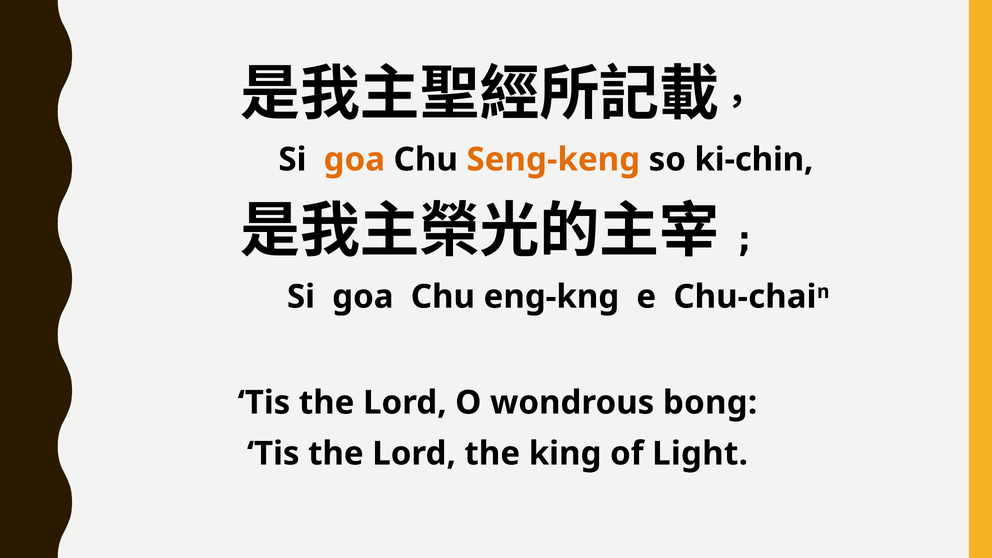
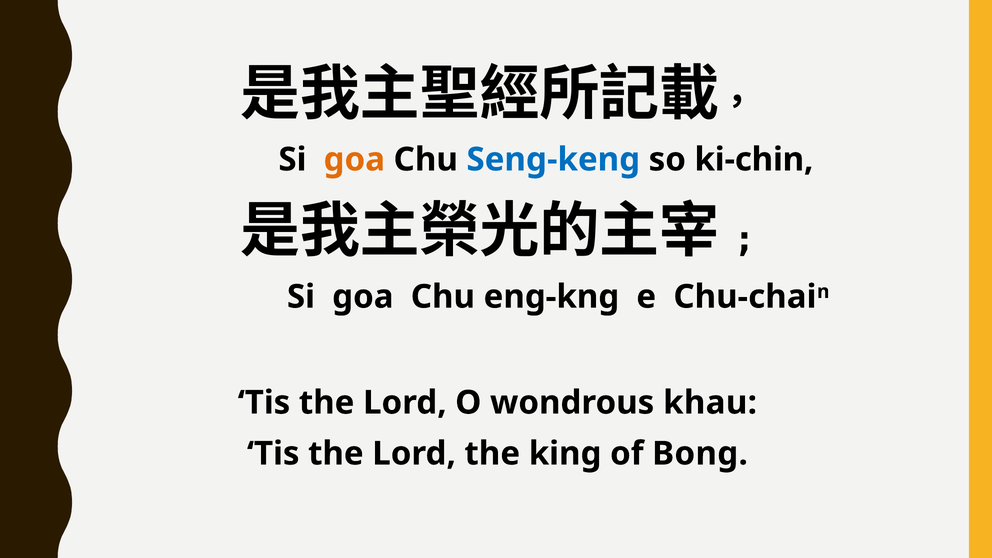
Seng-keng colour: orange -> blue
bong: bong -> khau
Light: Light -> Bong
